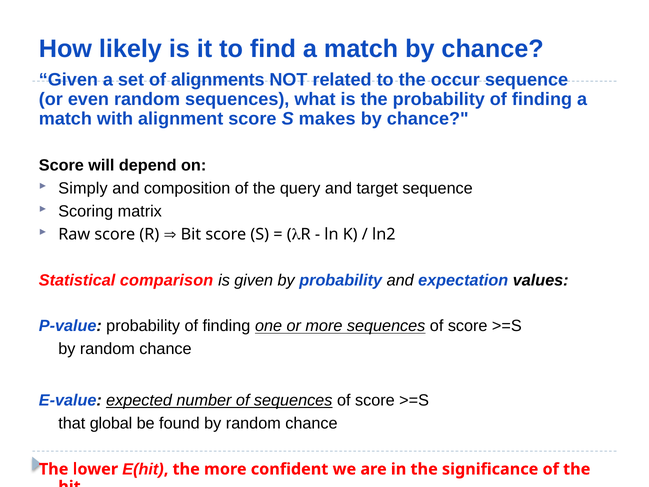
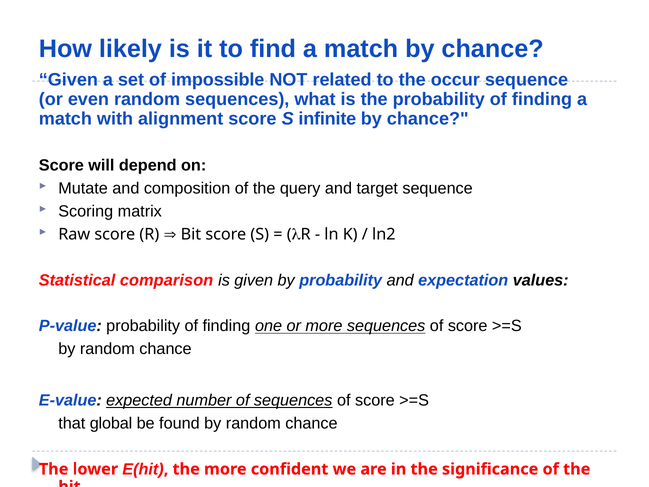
alignments: alignments -> impossible
makes: makes -> infinite
Simply: Simply -> Mutate
